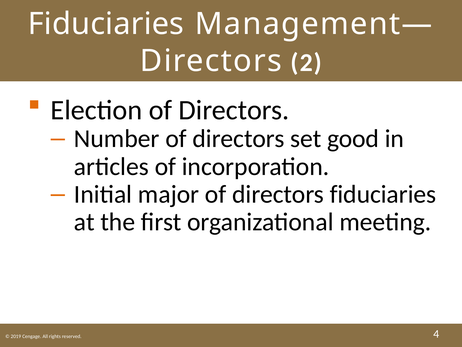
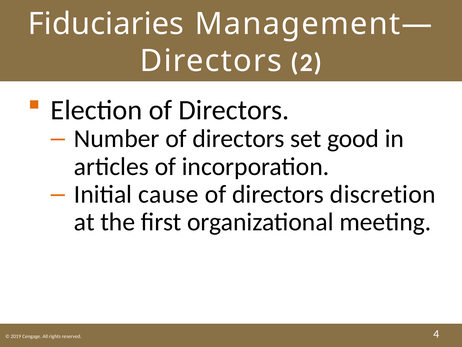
major: major -> cause
directors fiduciaries: fiduciaries -> discretion
